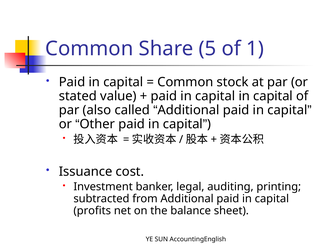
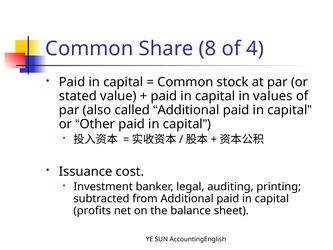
5: 5 -> 8
1: 1 -> 4
capital in capital: capital -> values
